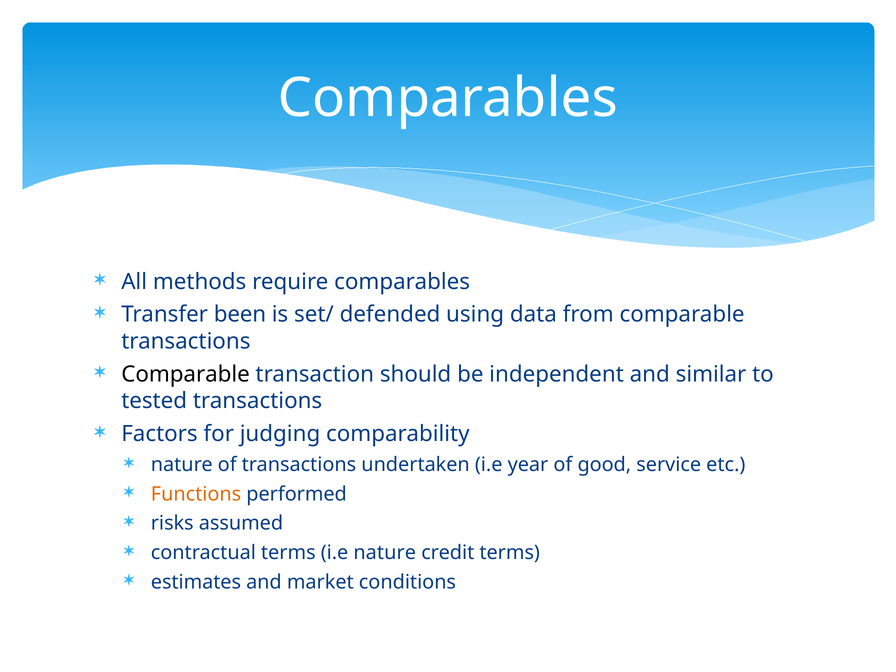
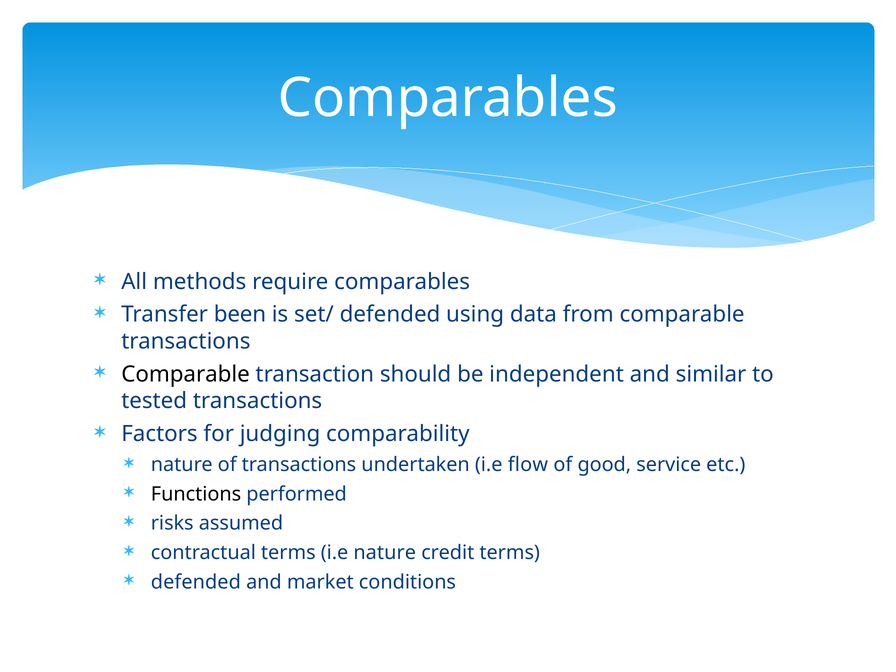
year: year -> flow
Functions colour: orange -> black
estimates at (196, 582): estimates -> defended
